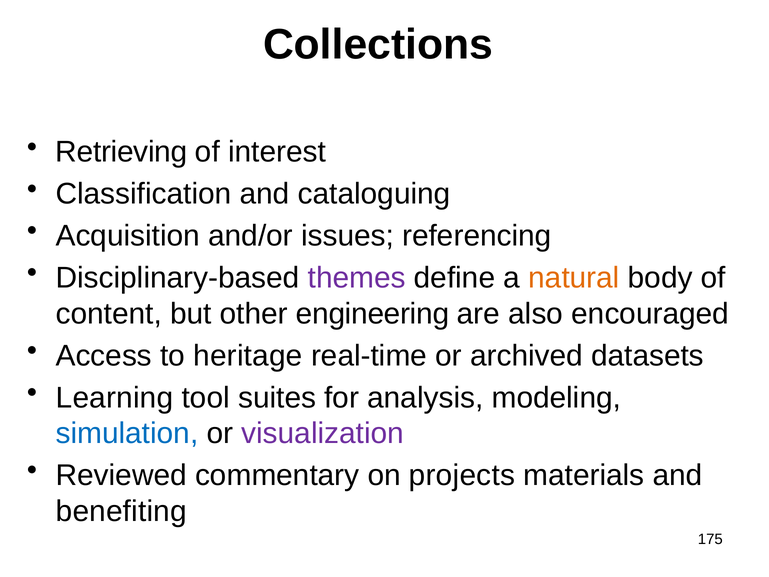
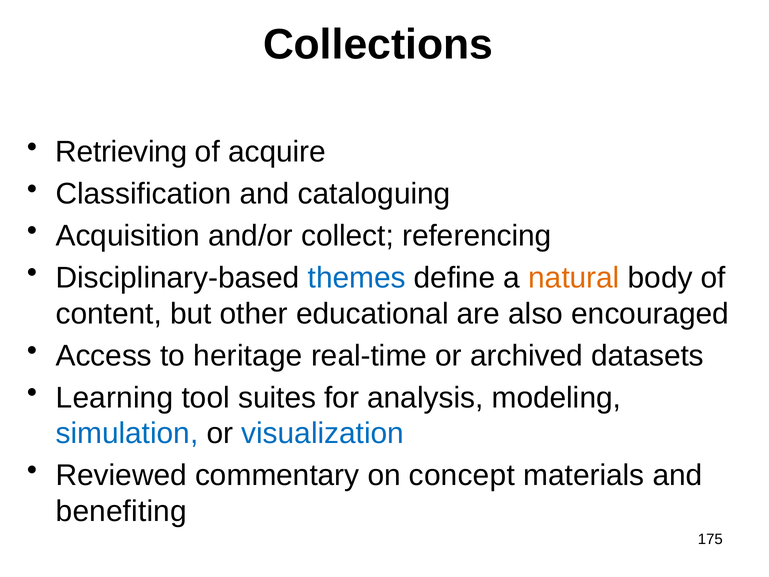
interest: interest -> acquire
issues: issues -> collect
themes colour: purple -> blue
engineering: engineering -> educational
visualization colour: purple -> blue
projects: projects -> concept
